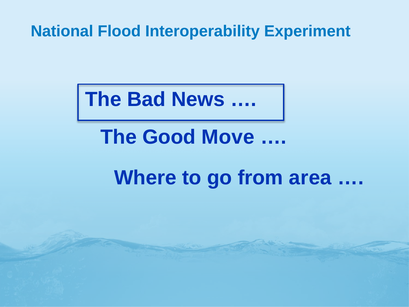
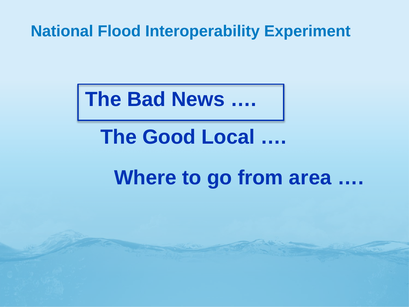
Move: Move -> Local
